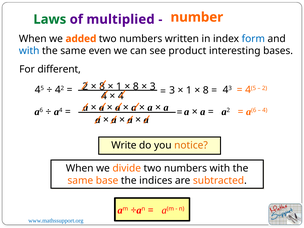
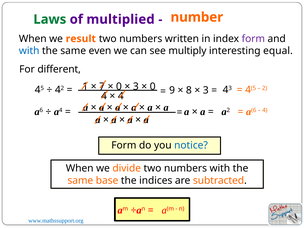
added: added -> result
form at (253, 39) colour: blue -> purple
product: product -> multiply
bases: bases -> equal
2 at (85, 86): 2 -> 1
8 at (102, 86): 8 -> 7
1 at (119, 86): 1 -> 0
8 at (136, 86): 8 -> 3
3 at (153, 86): 3 -> 0
3 at (172, 90): 3 -> 9
1 at (189, 90): 1 -> 8
8 at (206, 90): 8 -> 3
Write at (124, 145): Write -> Form
notice colour: orange -> blue
